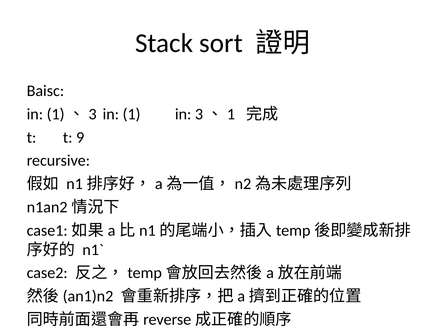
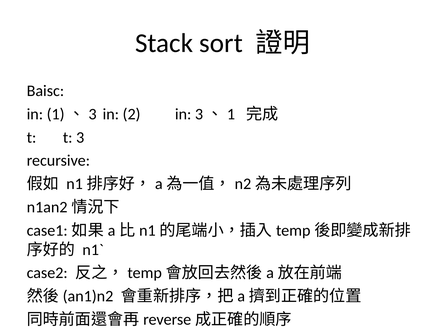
1: 1 -> 2
9: 9 -> 3
